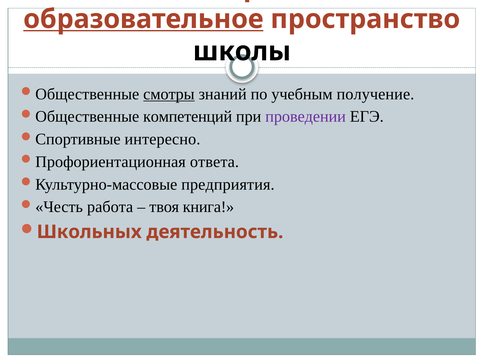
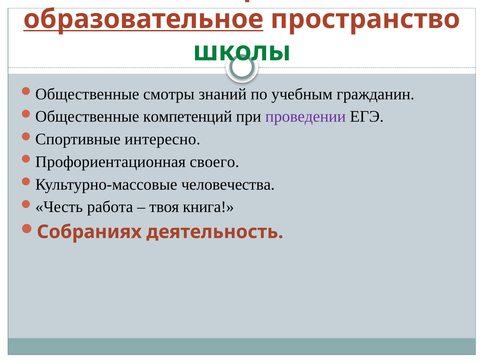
школы colour: black -> green
смотры underline: present -> none
получение: получение -> гражданин
ответа: ответа -> своего
предприятия: предприятия -> человечества
Школьных: Школьных -> Собраниях
